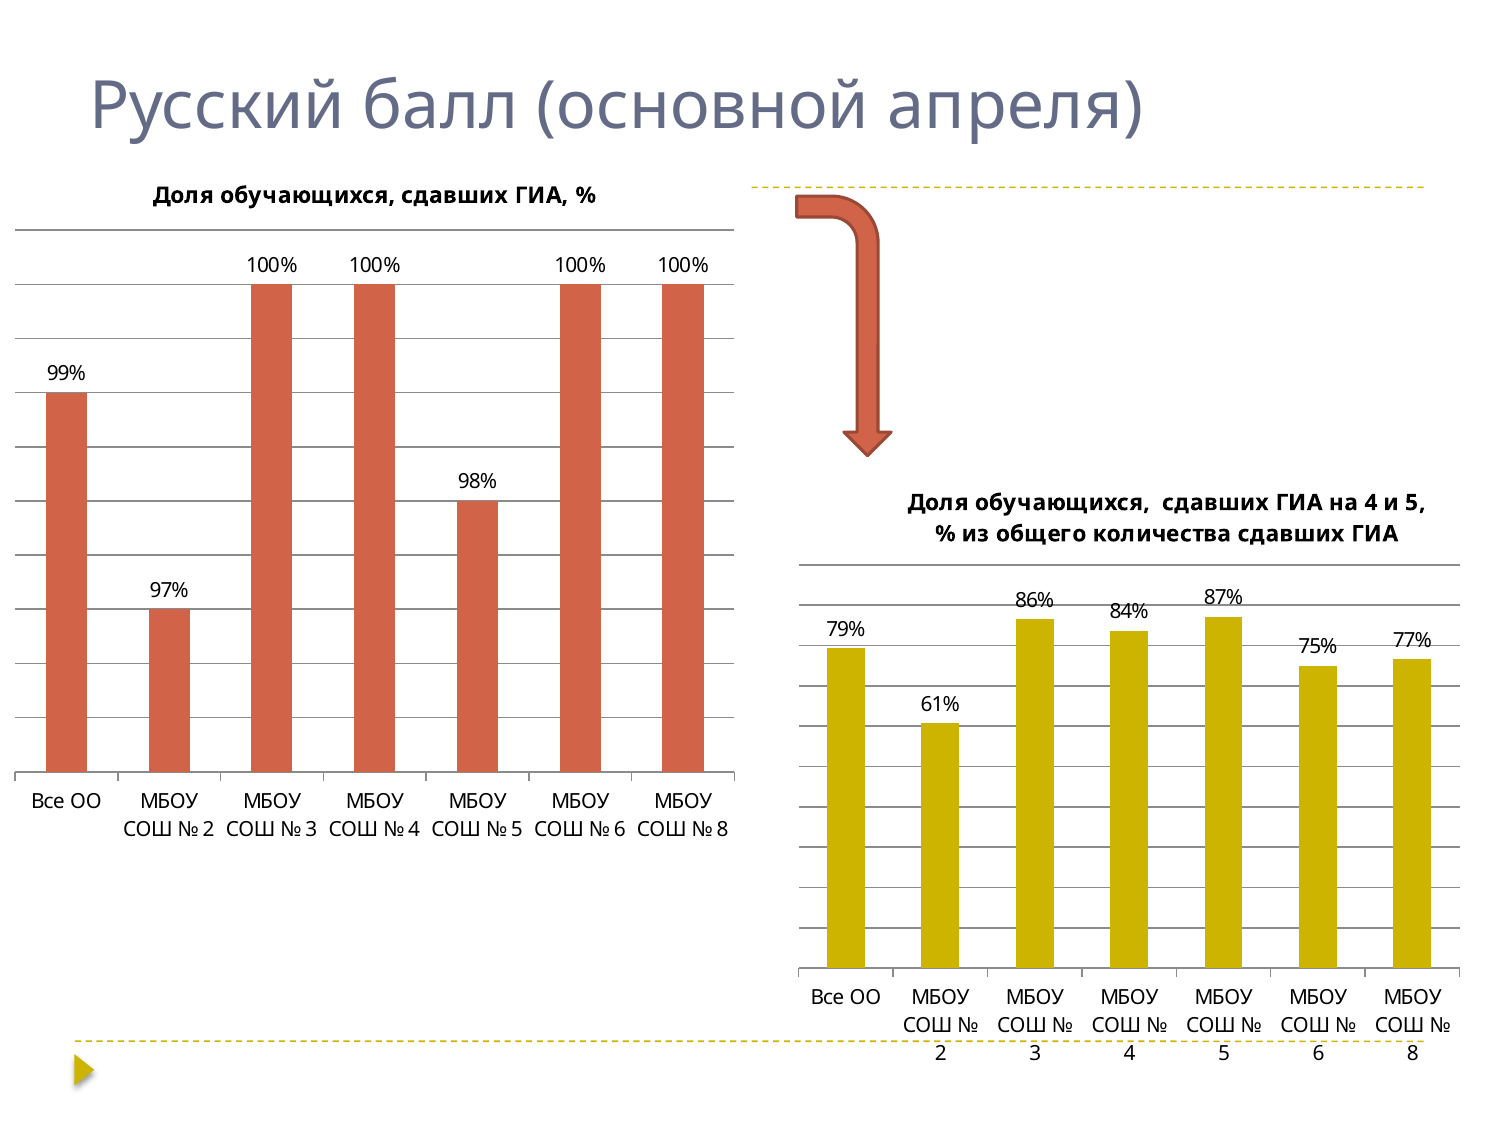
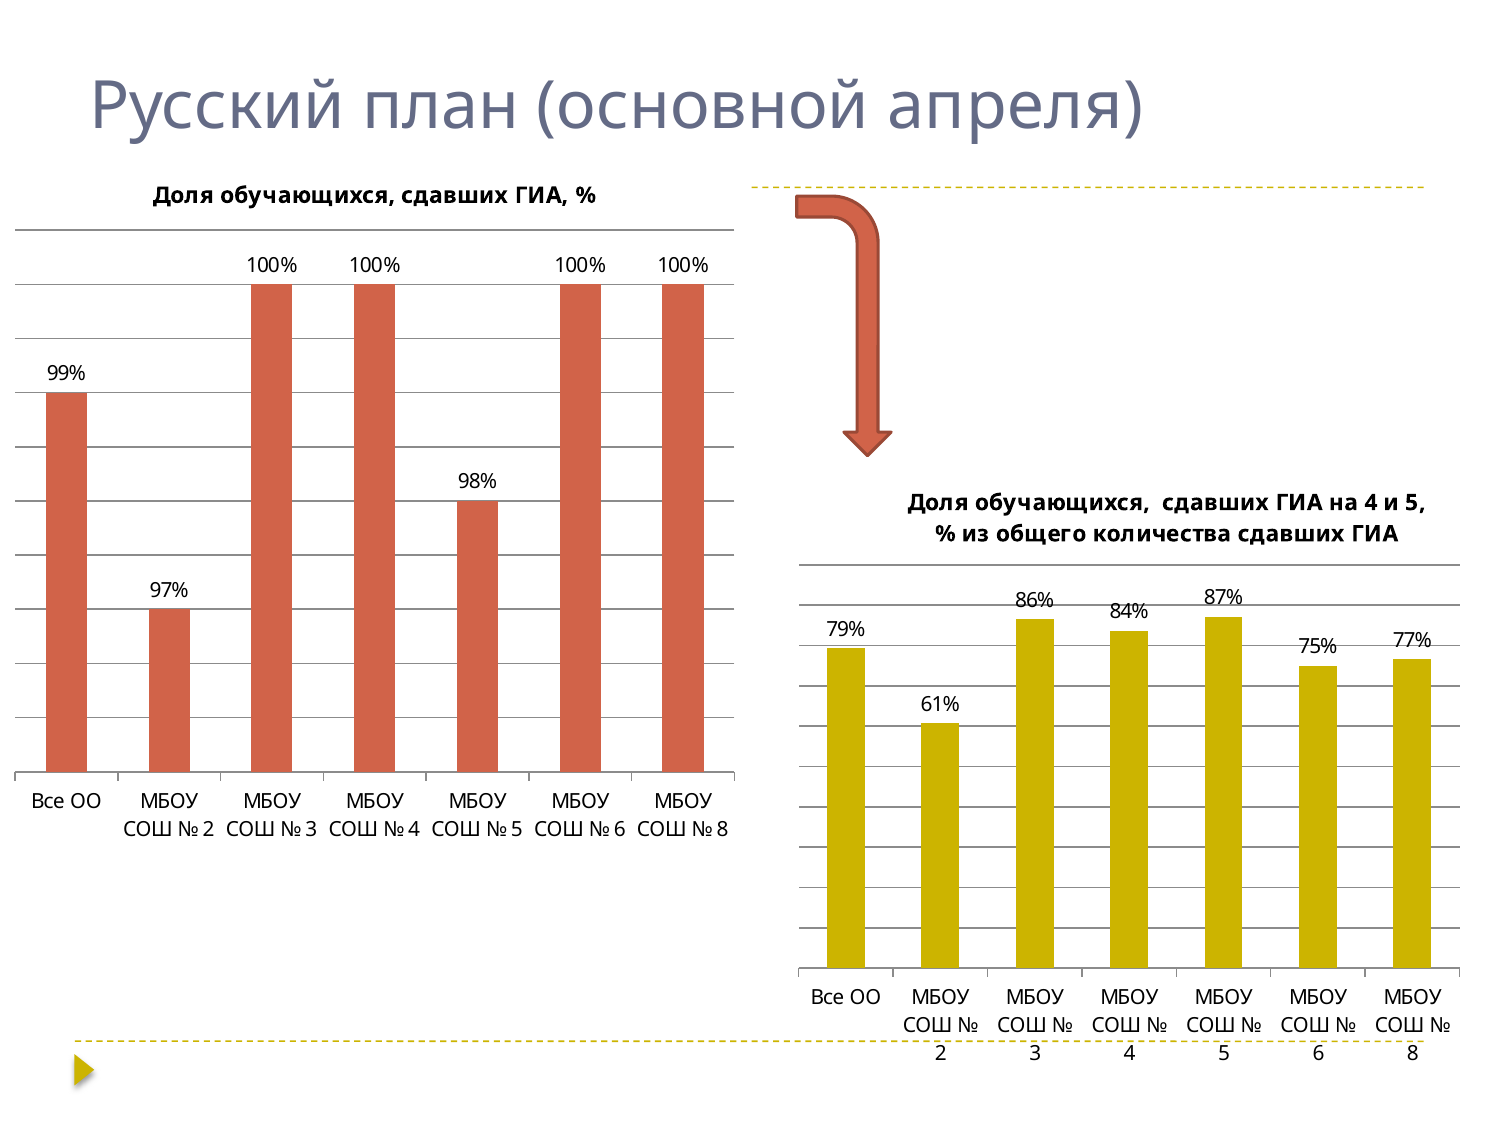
балл: балл -> план
